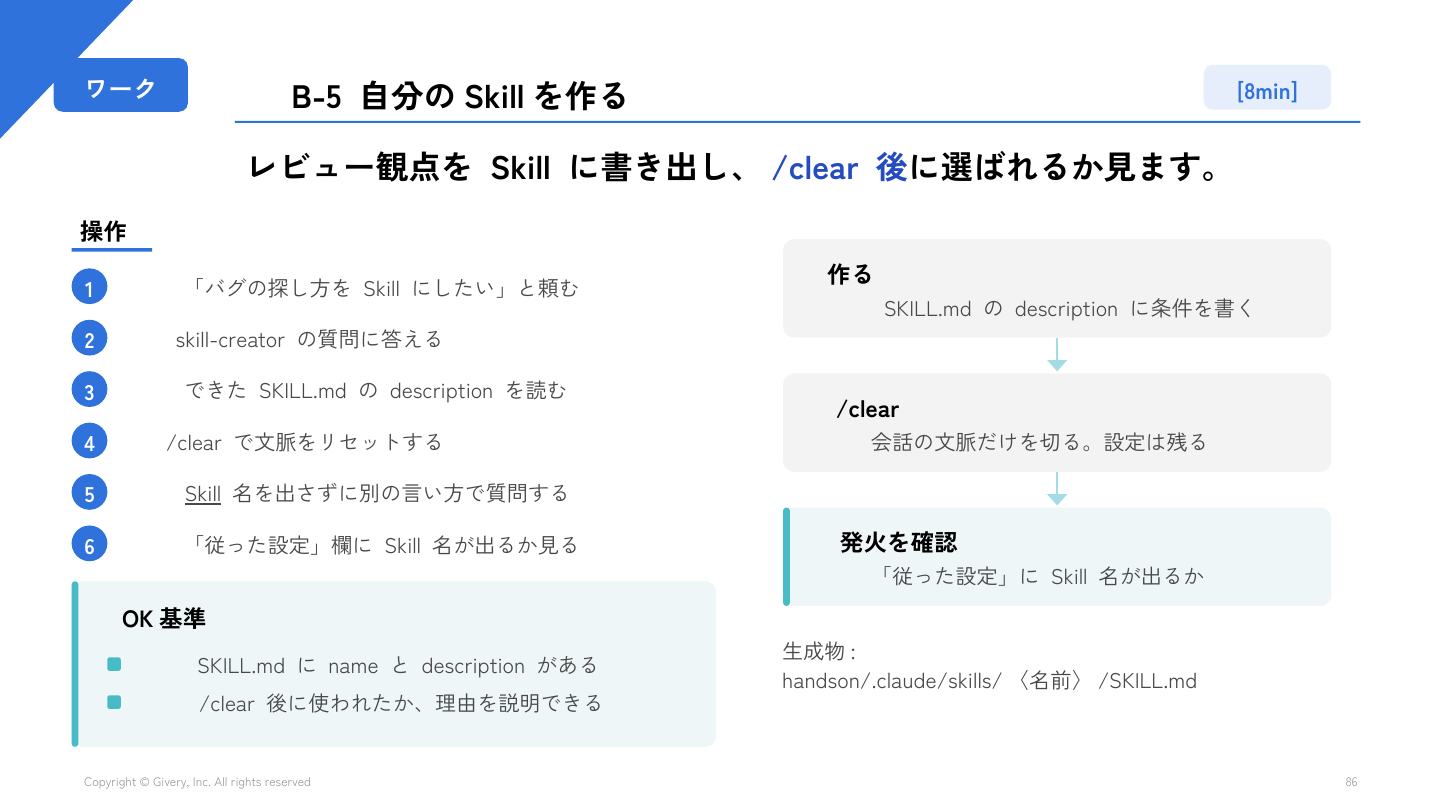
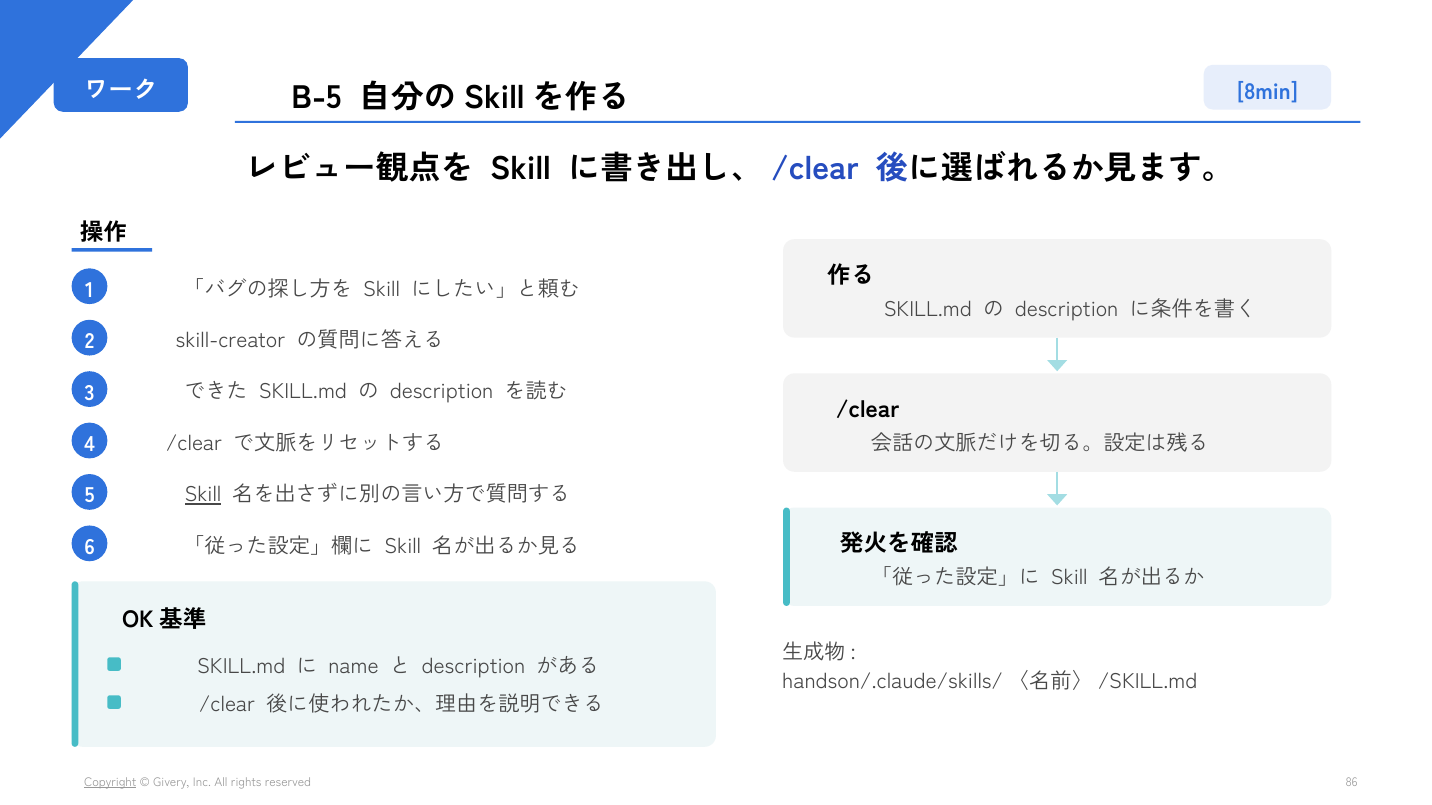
Copyright underline: none -> present
